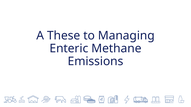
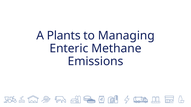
These: These -> Plants
